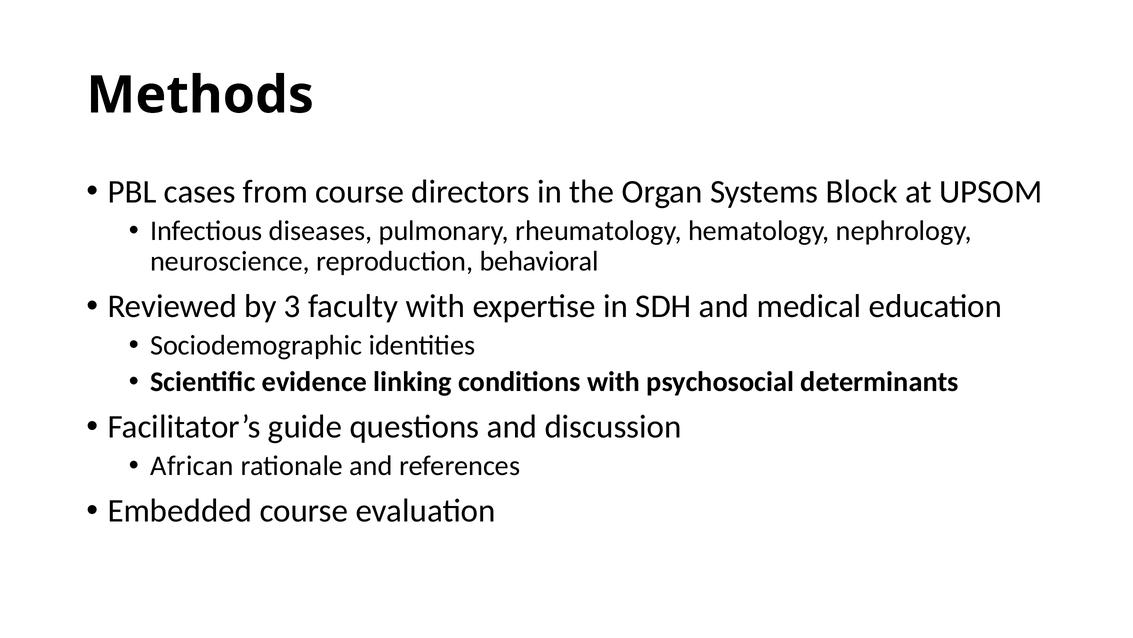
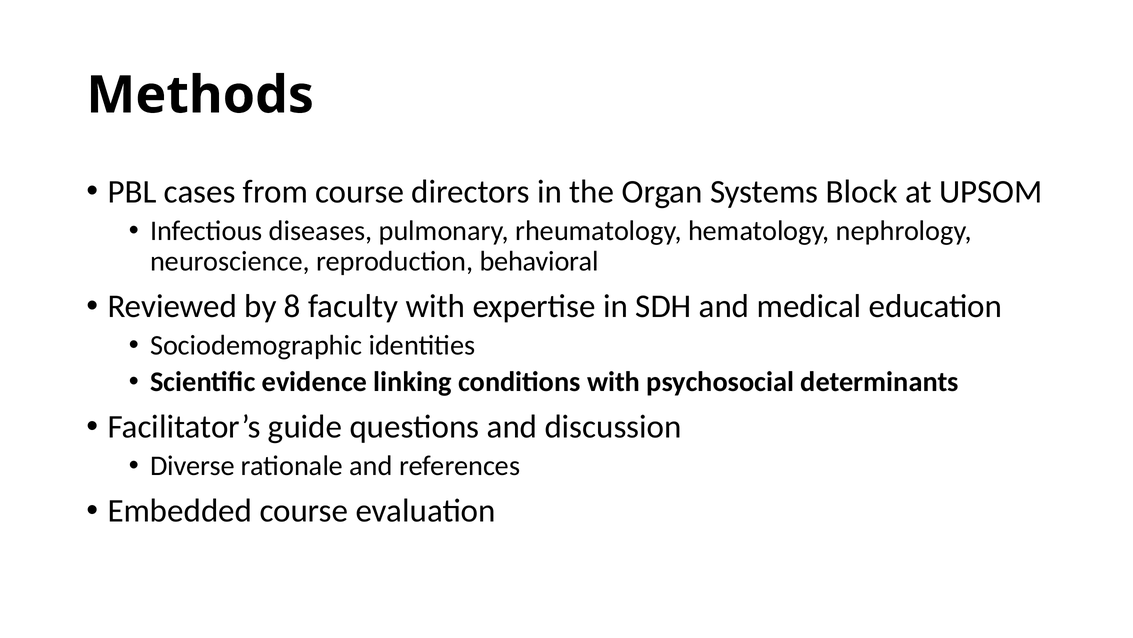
3: 3 -> 8
African: African -> Diverse
